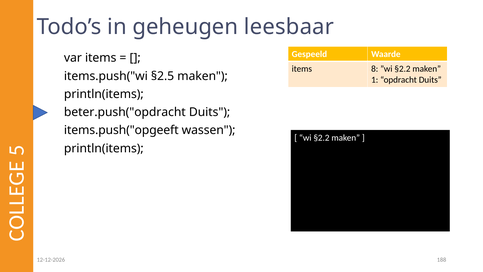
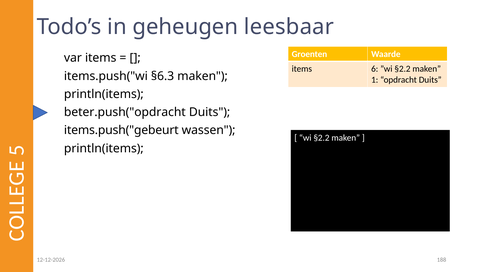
Gespeeld: Gespeeld -> Groenten
8: 8 -> 6
§2.5: §2.5 -> §6.3
items.push("opgeeft: items.push("opgeeft -> items.push("gebeurt
